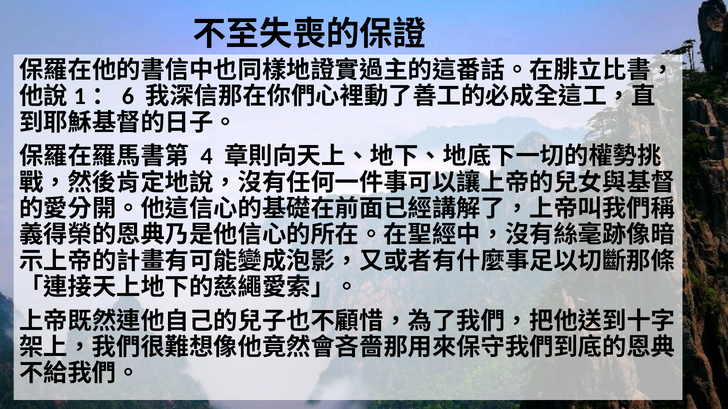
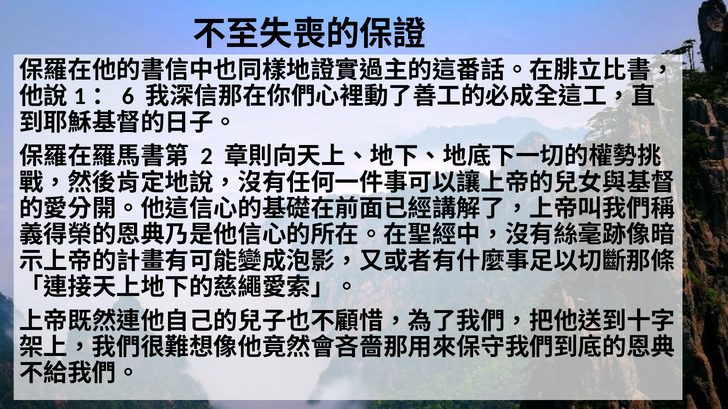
4: 4 -> 2
